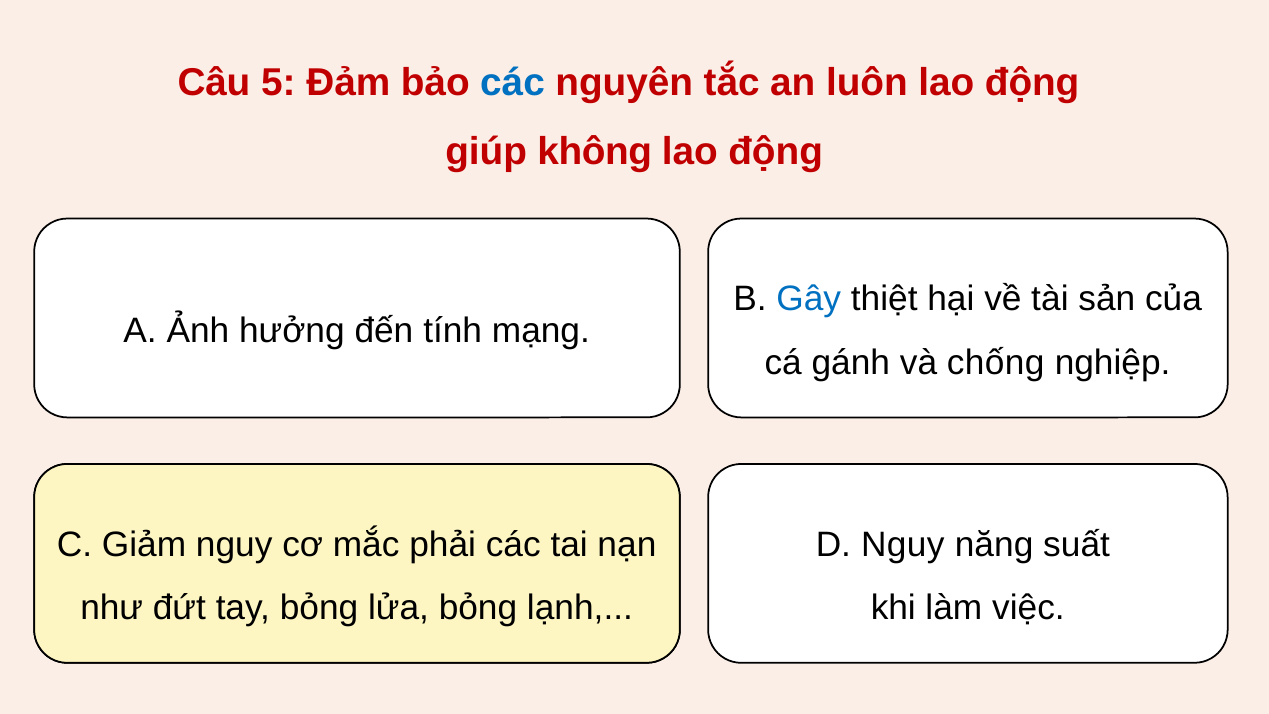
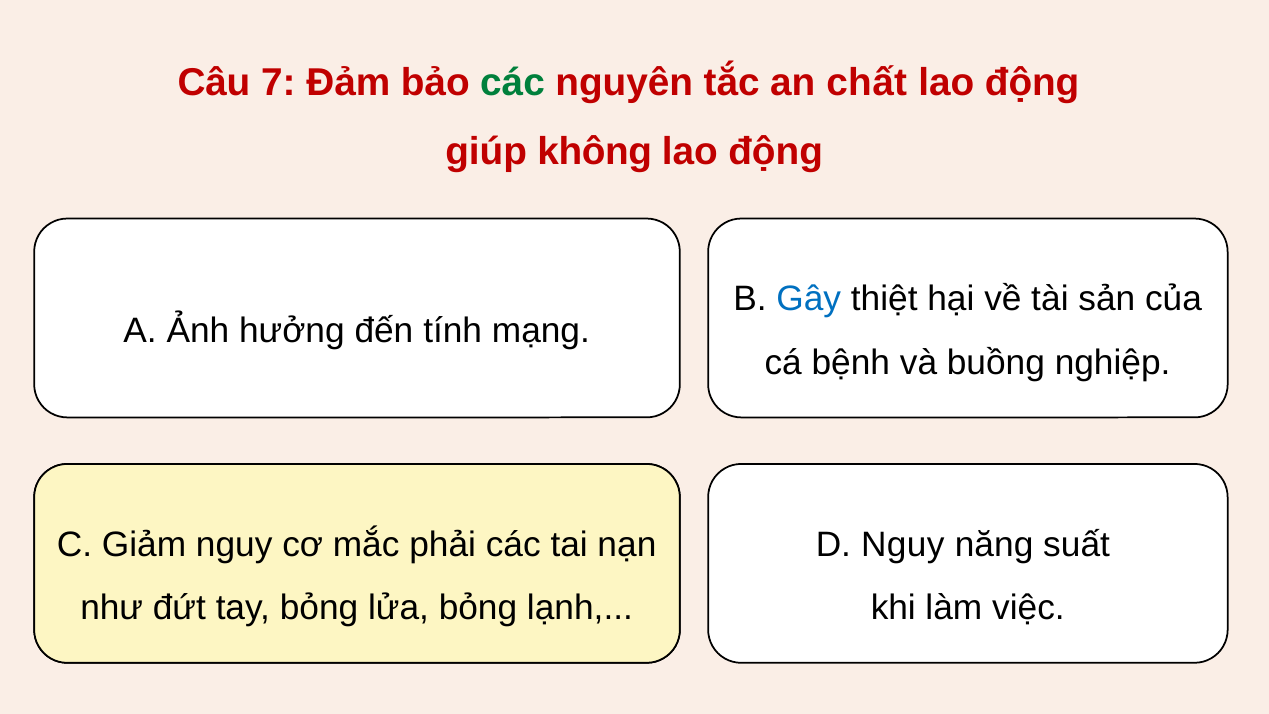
5: 5 -> 7
các at (513, 82) colour: blue -> green
luôn: luôn -> chất
gánh: gánh -> bệnh
chống: chống -> buồng
